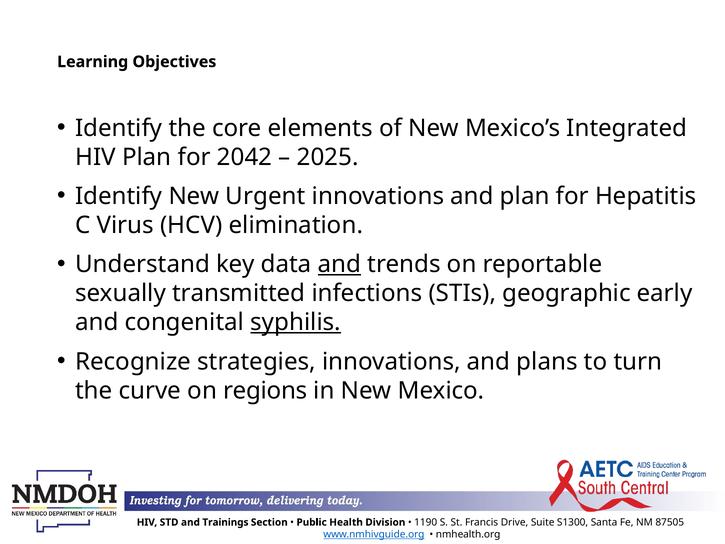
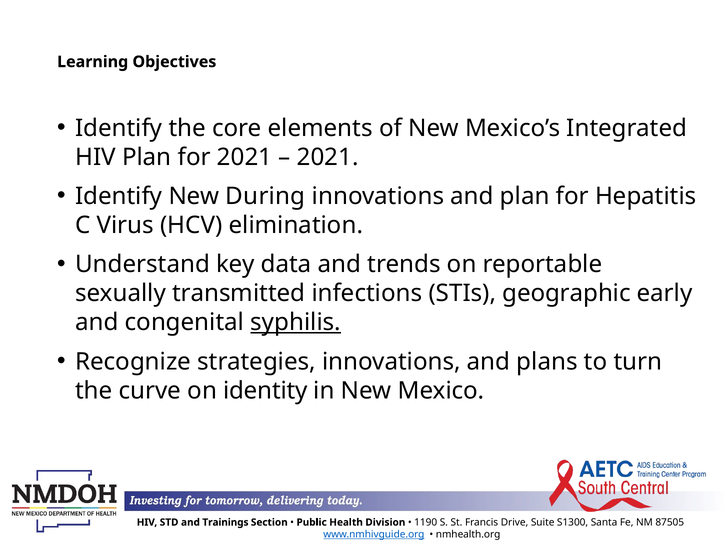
for 2042: 2042 -> 2021
2025 at (328, 157): 2025 -> 2021
Urgent: Urgent -> During
and at (339, 264) underline: present -> none
regions: regions -> identity
